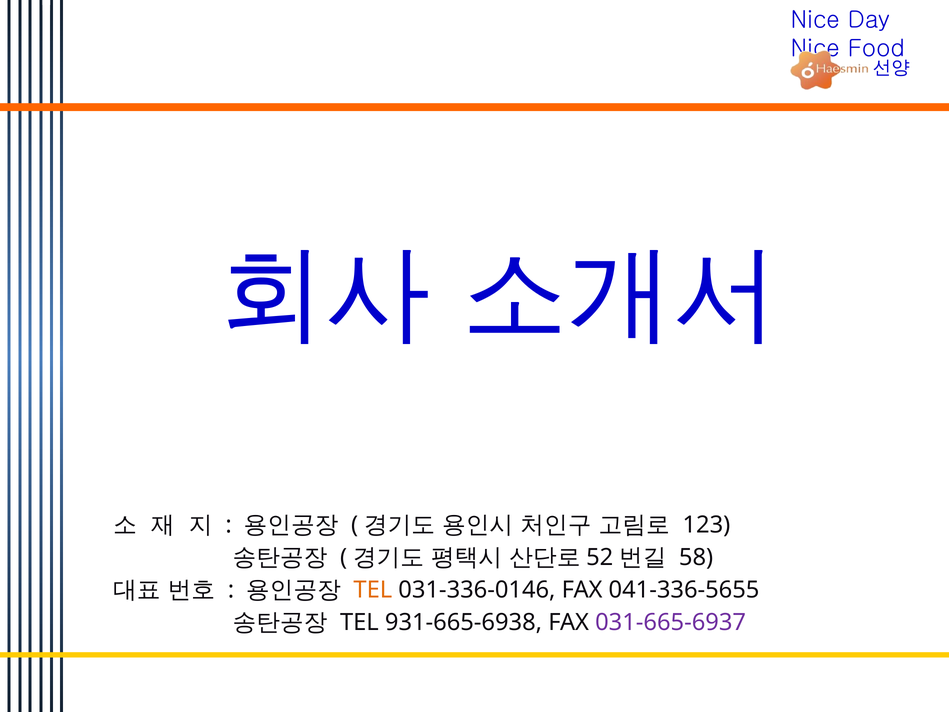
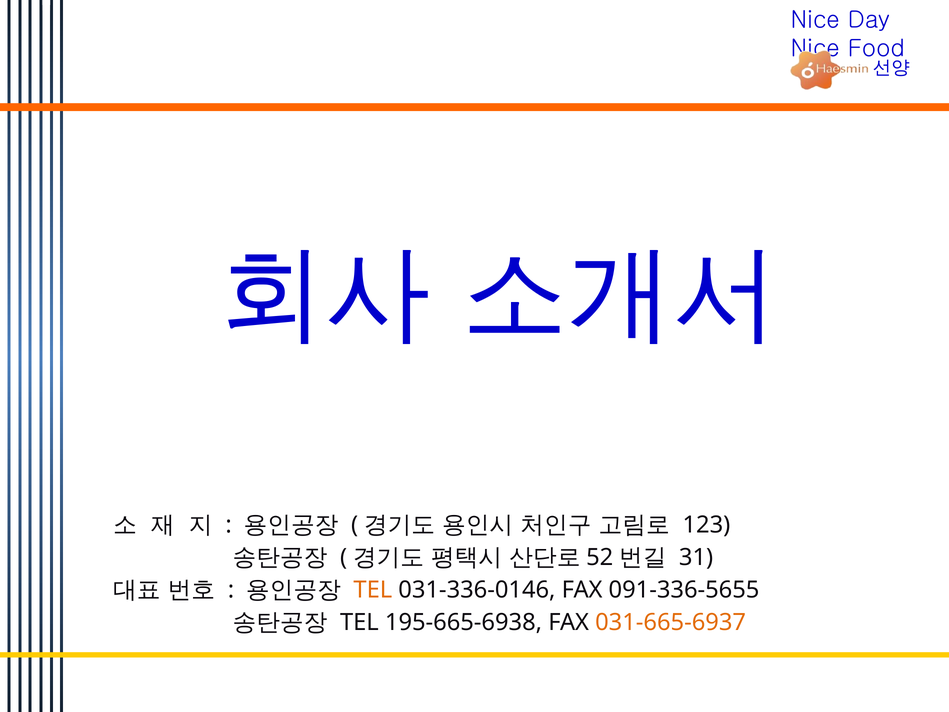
58: 58 -> 31
041-336-5655: 041-336-5655 -> 091-336-5655
931-665-6938: 931-665-6938 -> 195-665-6938
031-665-6937 colour: purple -> orange
